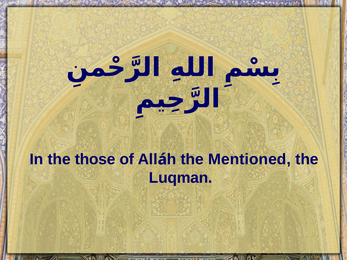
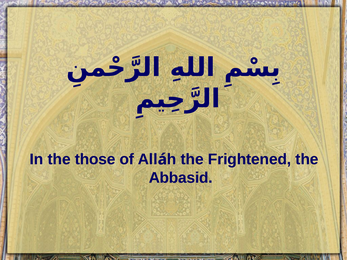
Mentioned: Mentioned -> Frightened
Luqman: Luqman -> Abbasid
